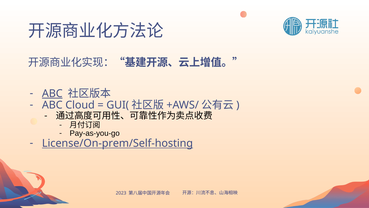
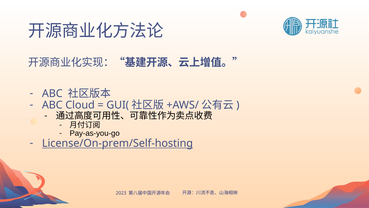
ABC at (52, 93) underline: present -> none
